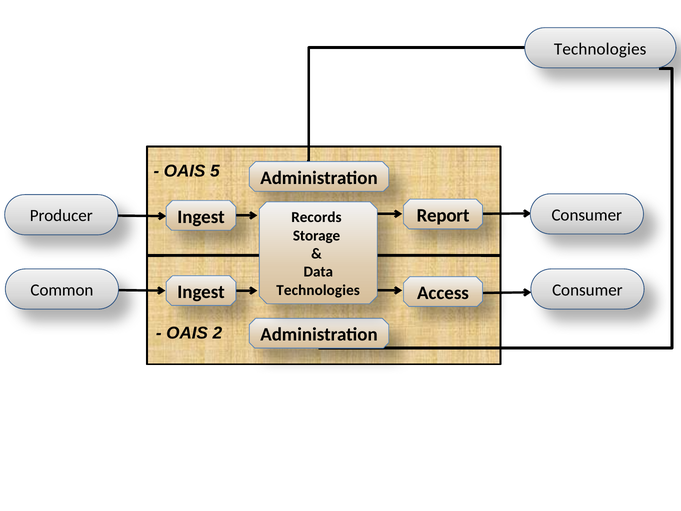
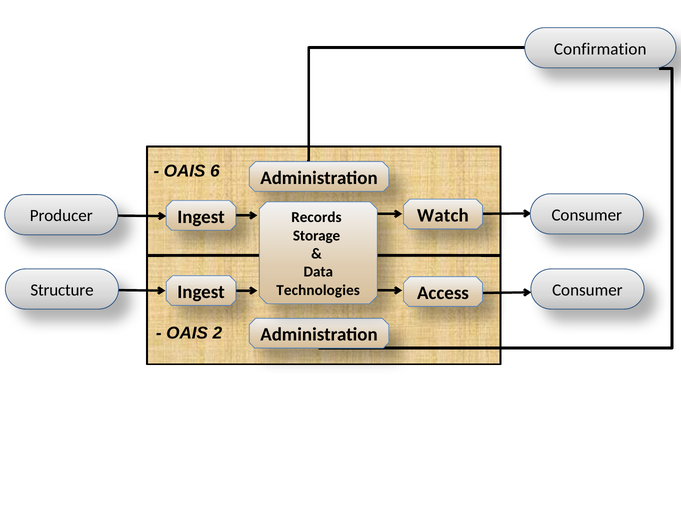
Technologies at (600, 49): Technologies -> Confirmation
5: 5 -> 6
Report: Report -> Watch
Common: Common -> Structure
